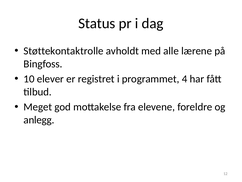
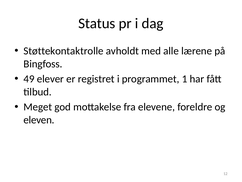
10: 10 -> 49
4: 4 -> 1
anlegg: anlegg -> eleven
